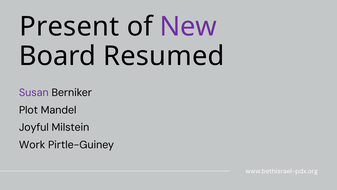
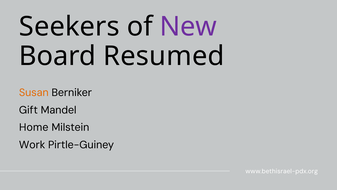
Present: Present -> Seekers
Susan colour: purple -> orange
Plot: Plot -> Gift
Joyful: Joyful -> Home
